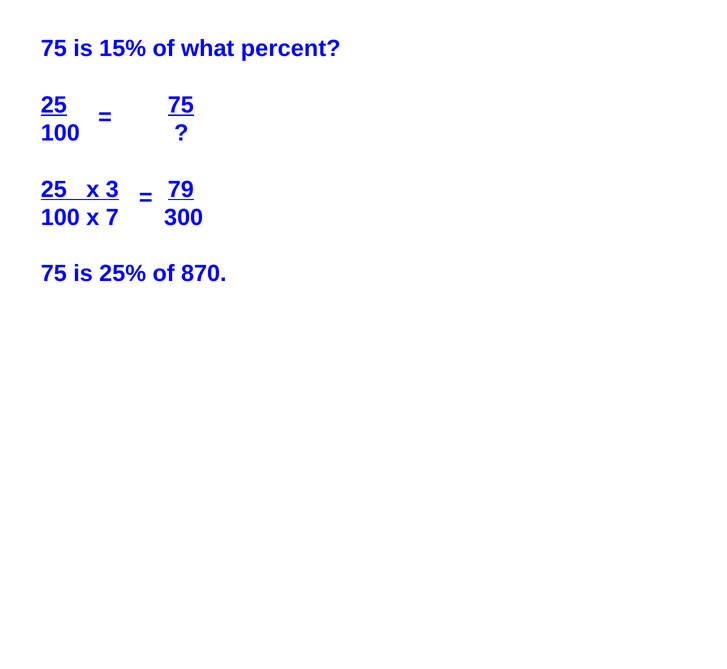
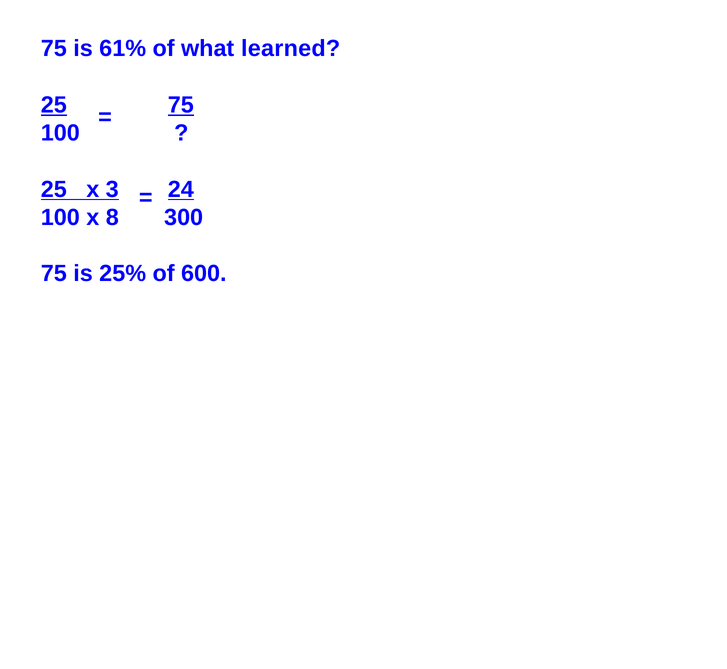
15%: 15% -> 61%
percent: percent -> learned
79: 79 -> 24
7: 7 -> 8
870: 870 -> 600
